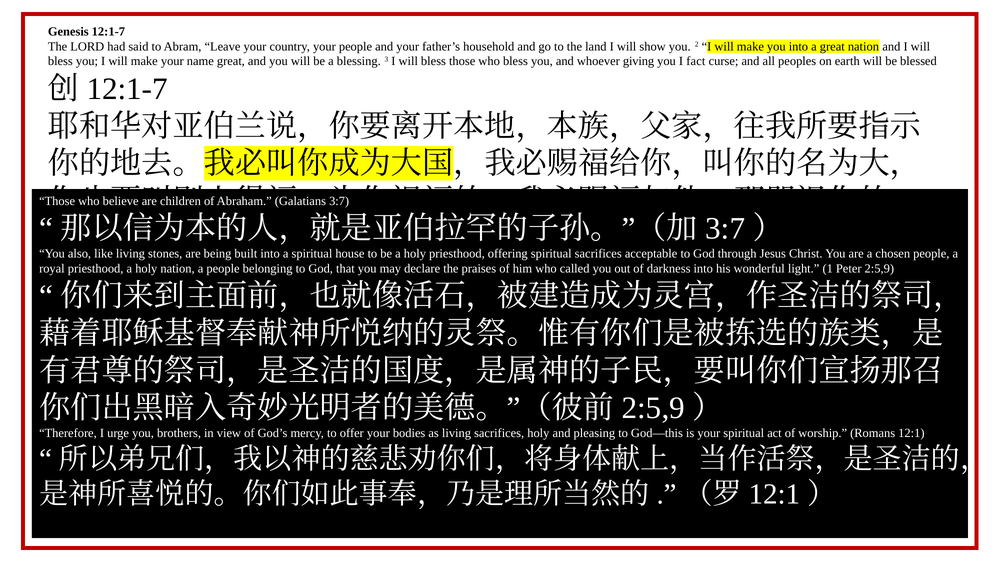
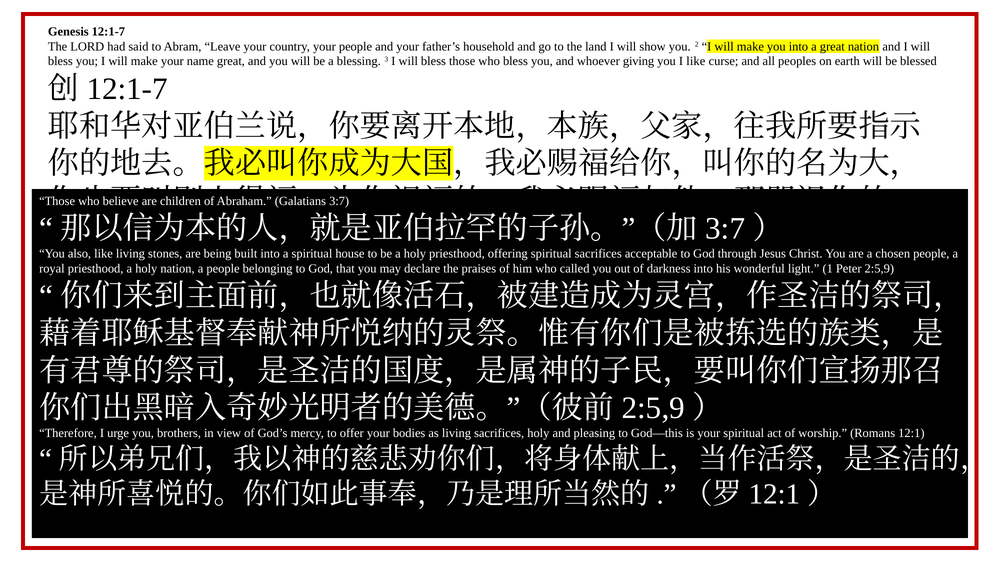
I fact: fact -> like
